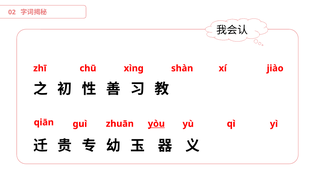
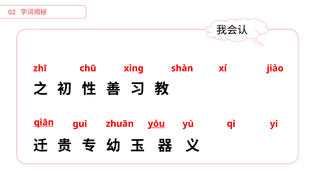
qiān underline: none -> present
